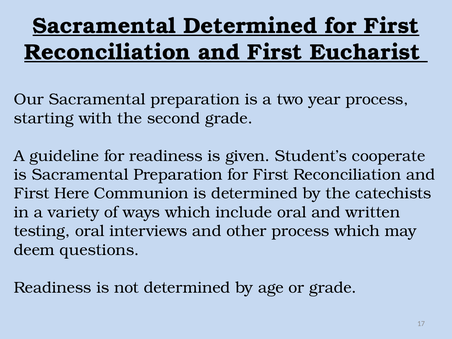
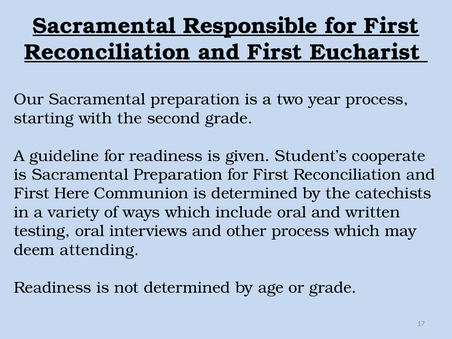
Sacramental Determined: Determined -> Responsible
questions: questions -> attending
